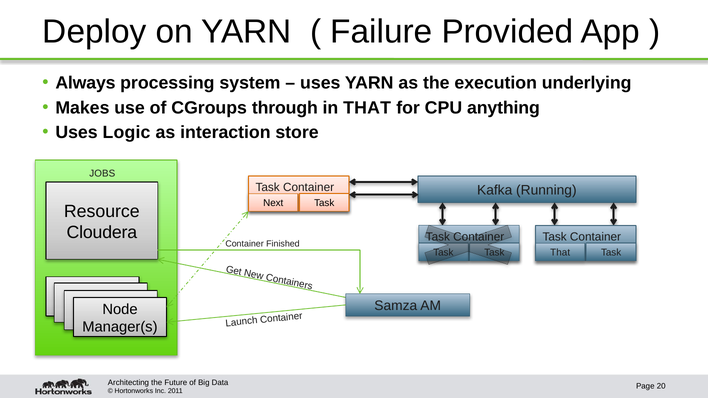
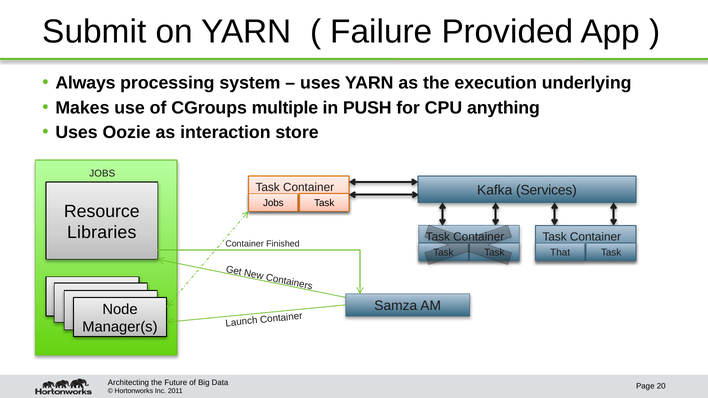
Deploy: Deploy -> Submit
through: through -> multiple
in THAT: THAT -> PUSH
Logic: Logic -> Oozie
Running: Running -> Services
Next at (273, 203): Next -> Jobs
Cloudera: Cloudera -> Libraries
